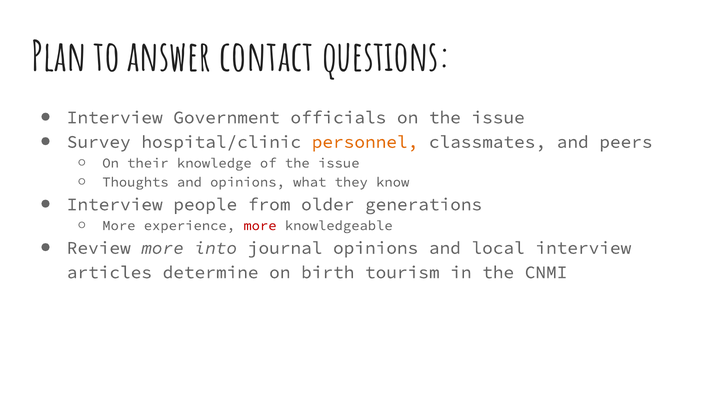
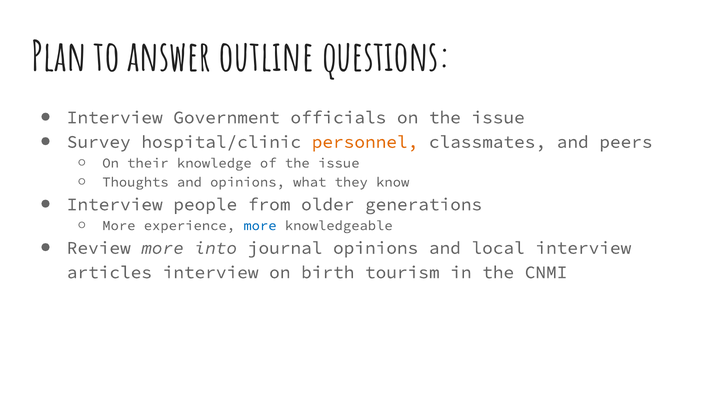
contact: contact -> outline
more at (260, 226) colour: red -> blue
articles determine: determine -> interview
